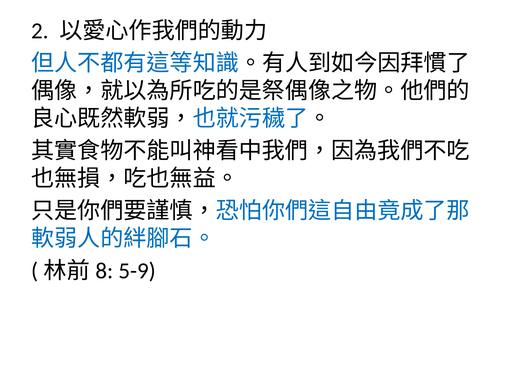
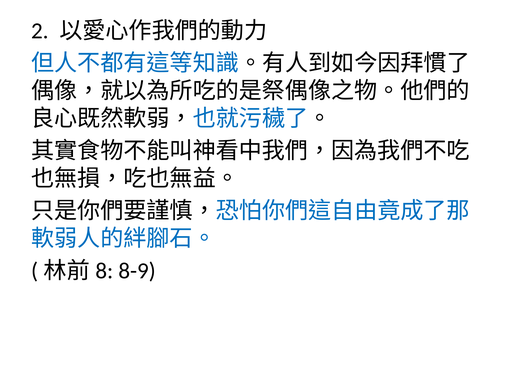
5-9: 5-9 -> 8-9
